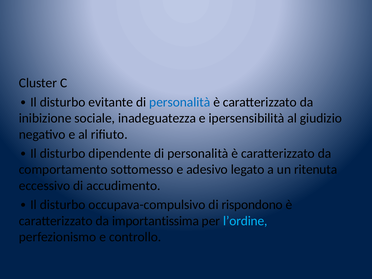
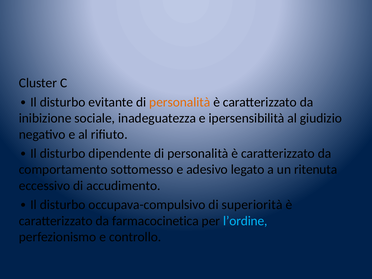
personalità at (180, 102) colour: blue -> orange
rispondono: rispondono -> superiorità
importantissima: importantissima -> farmacocinetica
